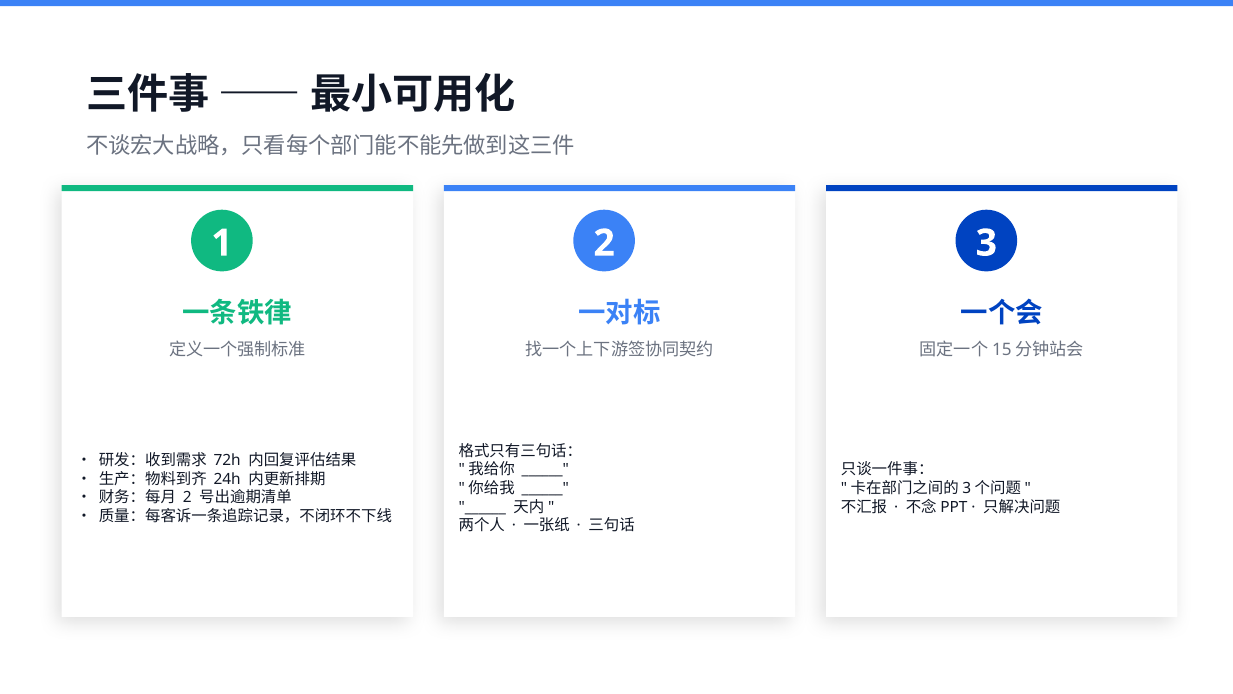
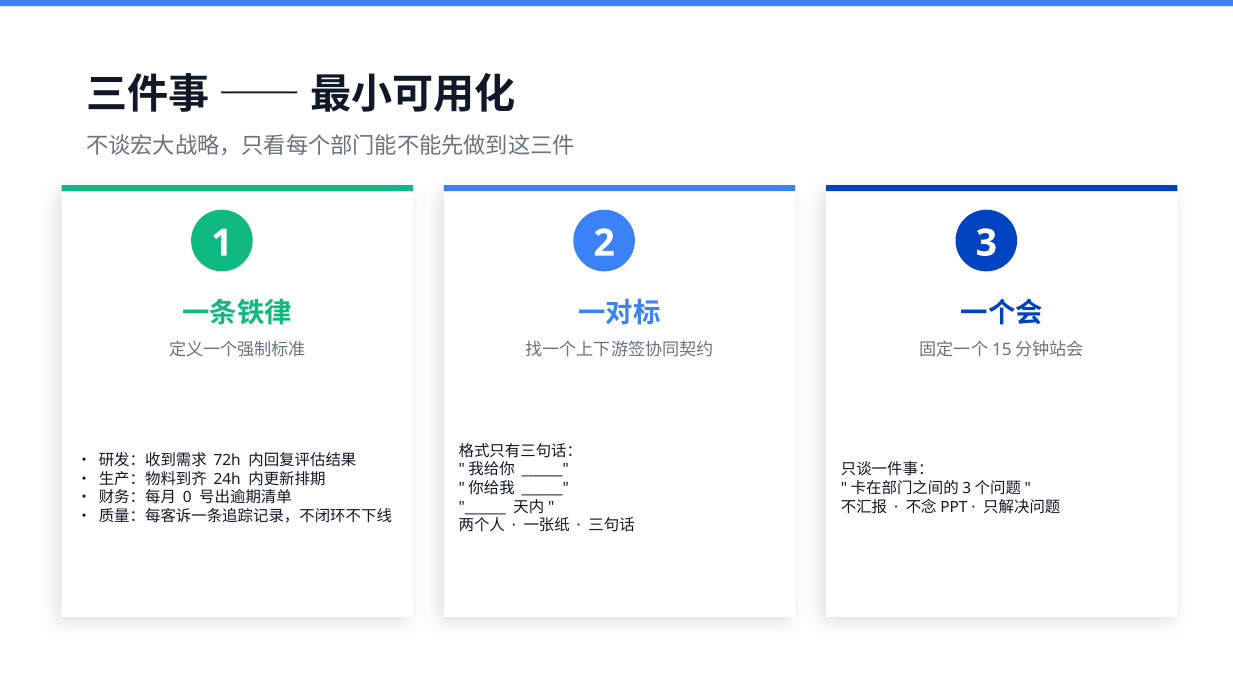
2 at (187, 497): 2 -> 0
